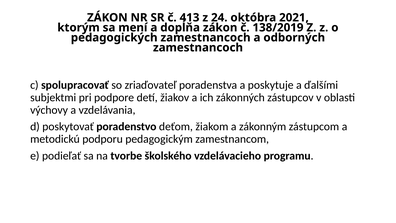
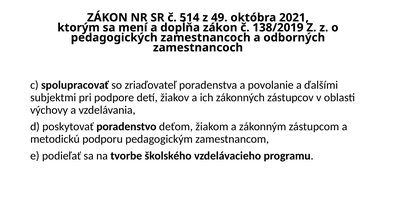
413: 413 -> 514
24: 24 -> 49
poskytuje: poskytuje -> povolanie
